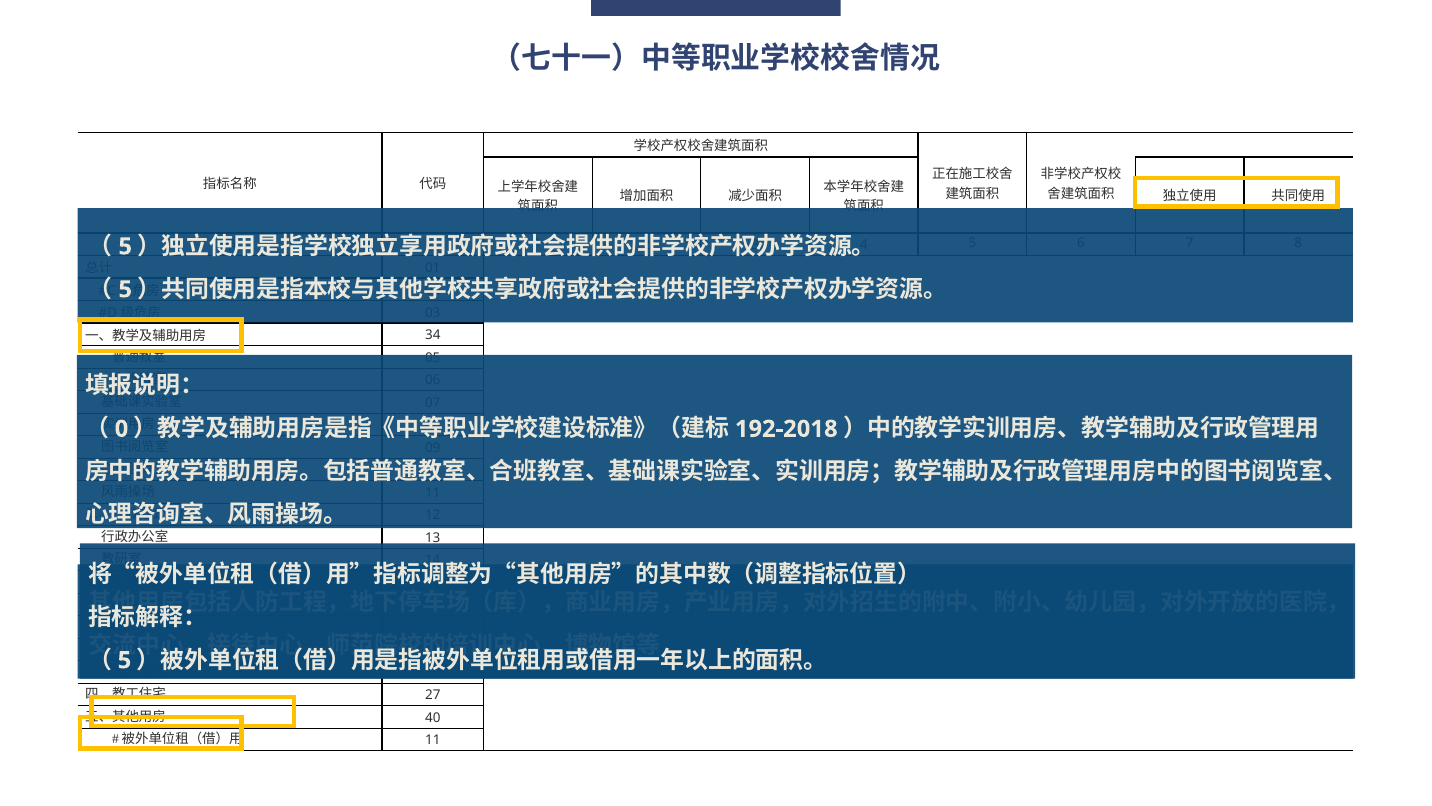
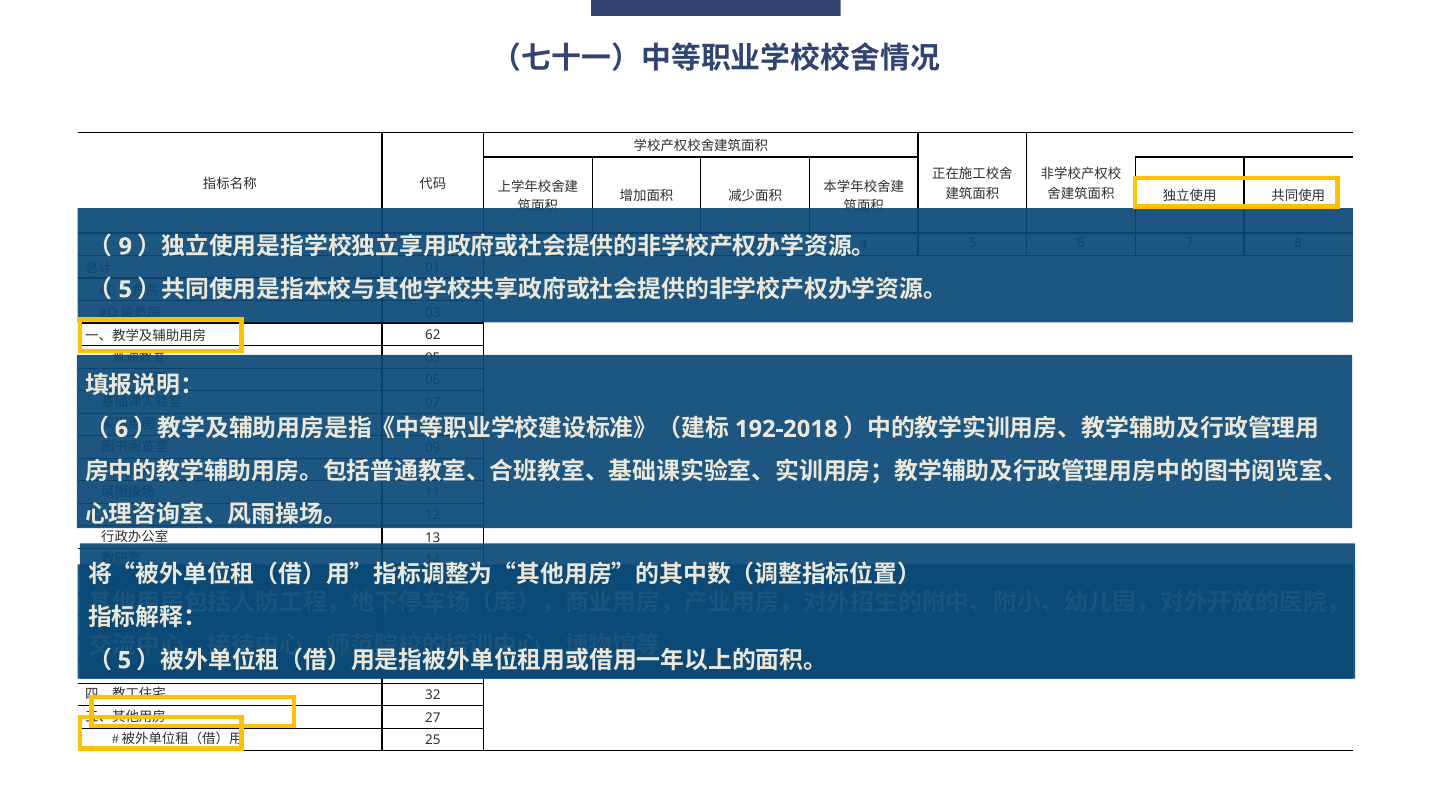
5 at (125, 246): 5 -> 9
34: 34 -> 62
0 at (121, 429): 0 -> 6
27: 27 -> 32
40: 40 -> 27
11 at (433, 740): 11 -> 25
